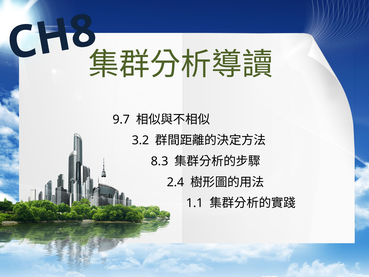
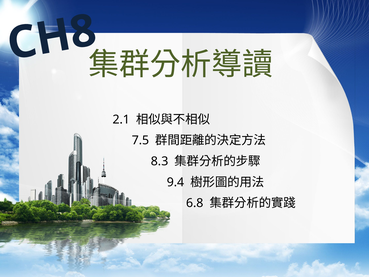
9.7: 9.7 -> 2.1
3.2: 3.2 -> 7.5
2.4: 2.4 -> 9.4
1.1: 1.1 -> 6.8
